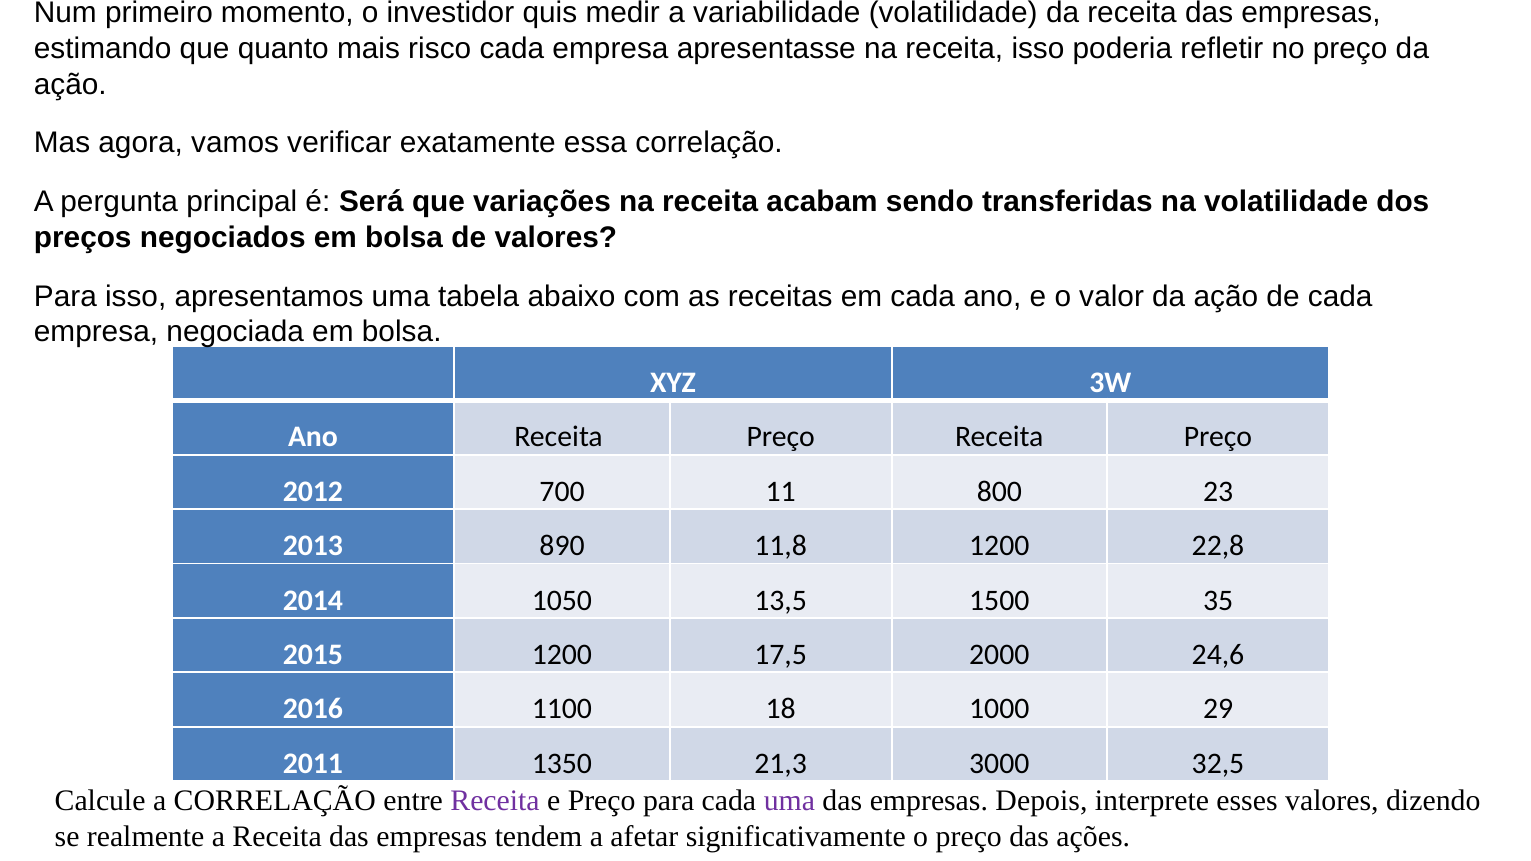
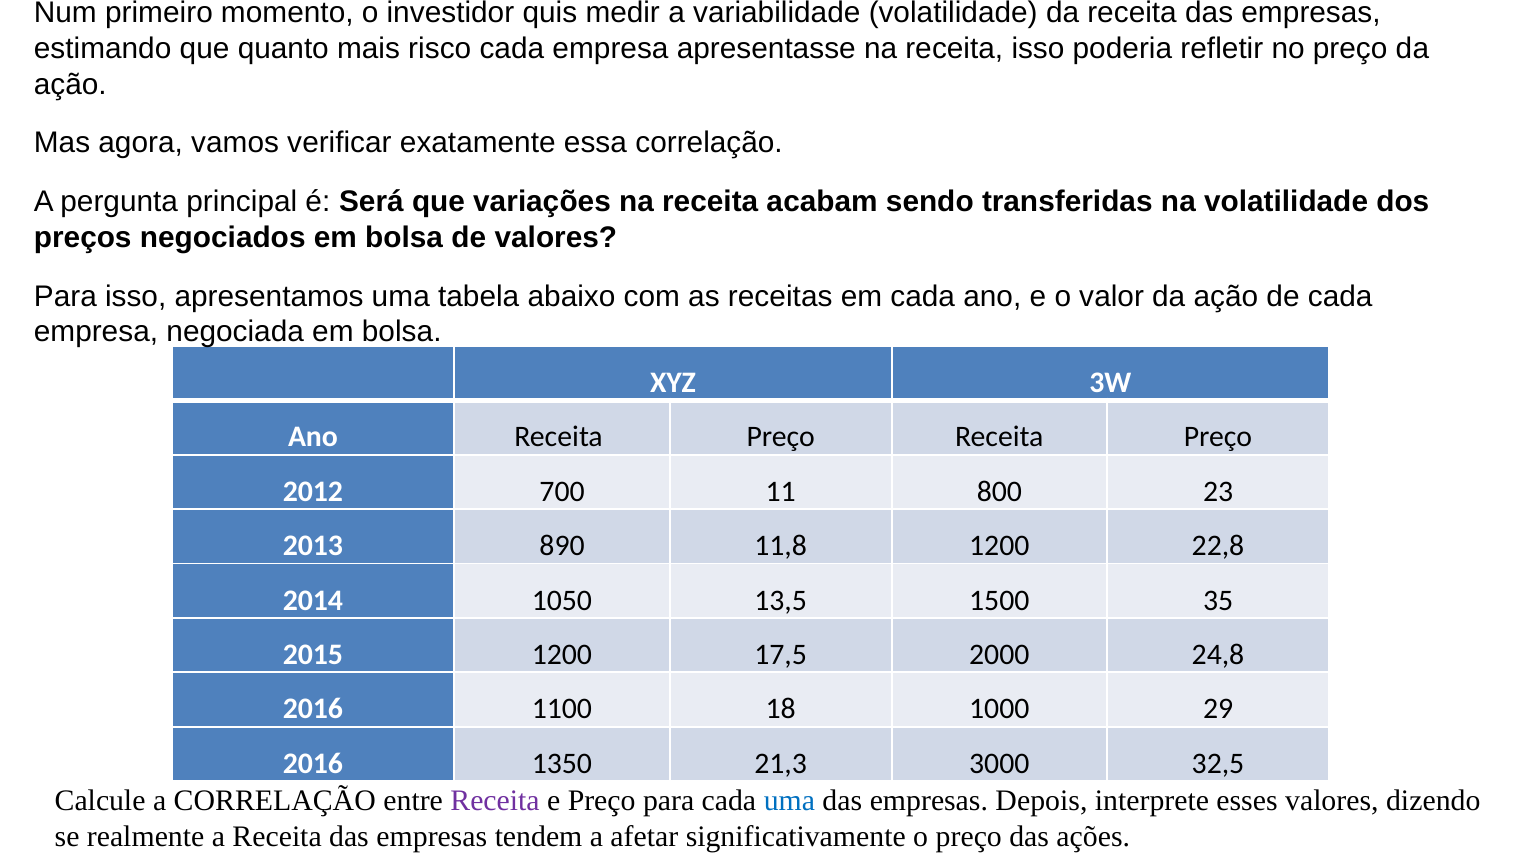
24,6: 24,6 -> 24,8
2011 at (313, 763): 2011 -> 2016
uma at (789, 801) colour: purple -> blue
